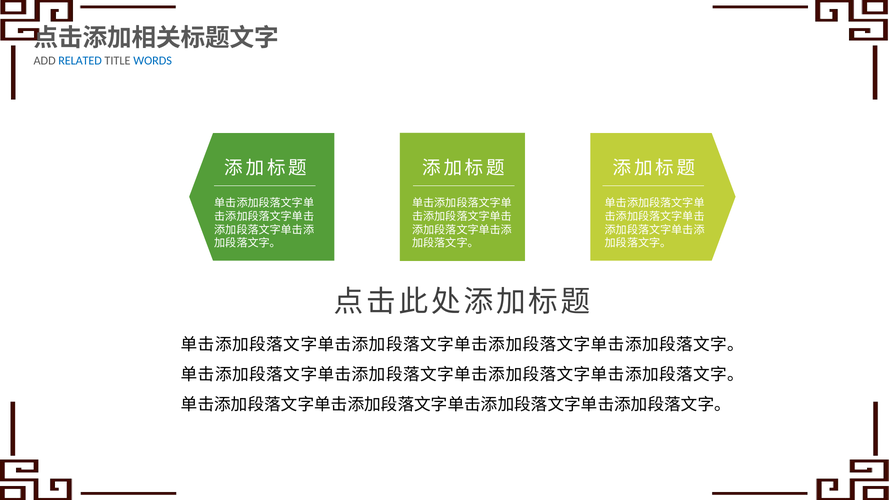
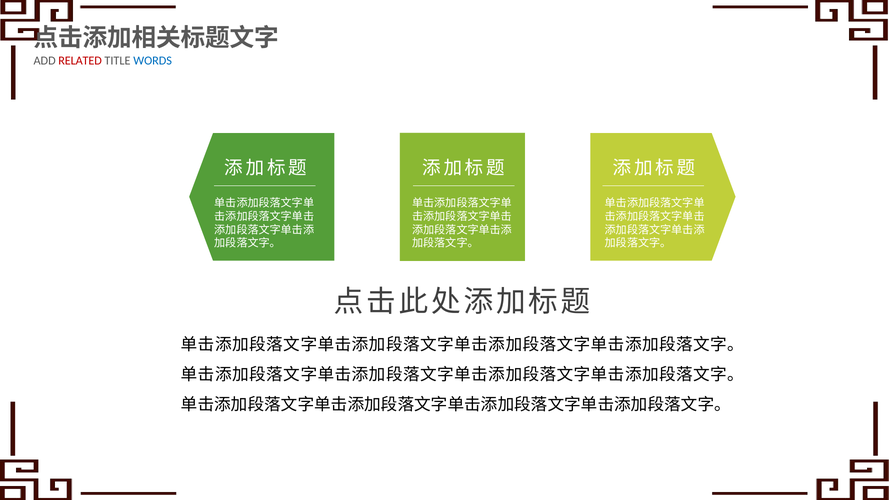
RELATED colour: blue -> red
